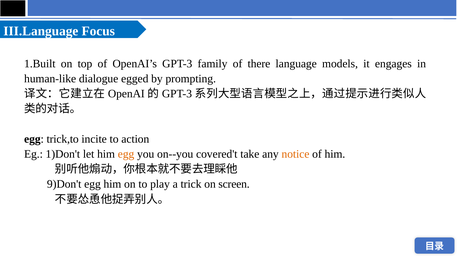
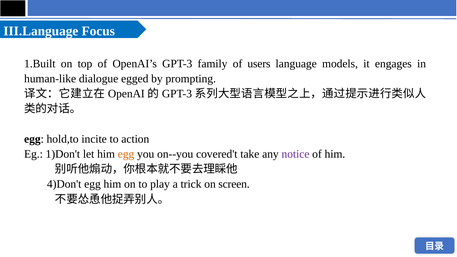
there: there -> users
trick,to: trick,to -> hold,to
notice colour: orange -> purple
9)Don't: 9)Don't -> 4)Don't
